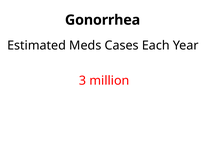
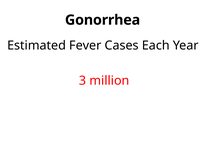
Meds: Meds -> Fever
